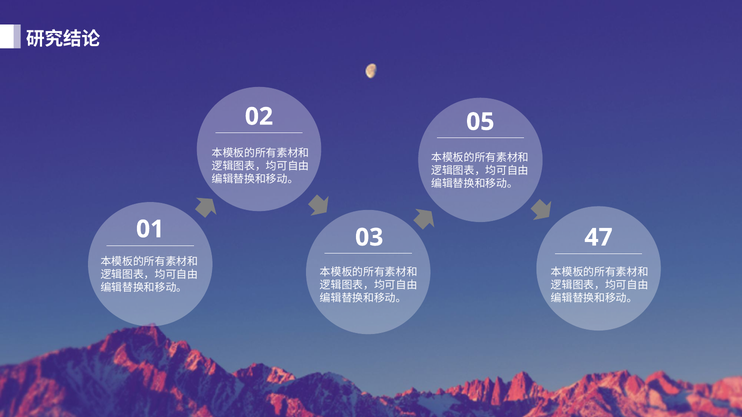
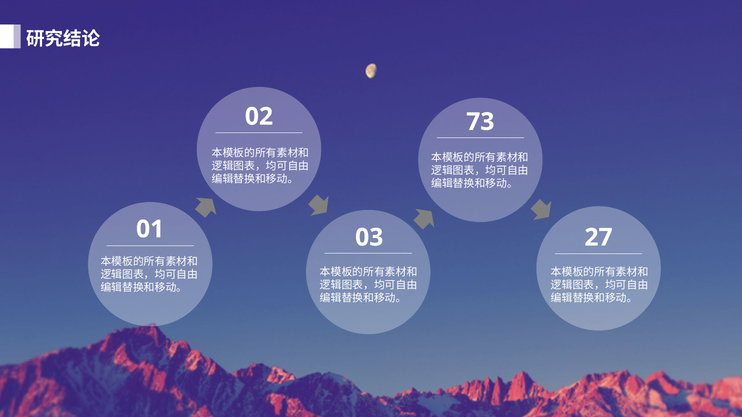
05: 05 -> 73
47: 47 -> 27
